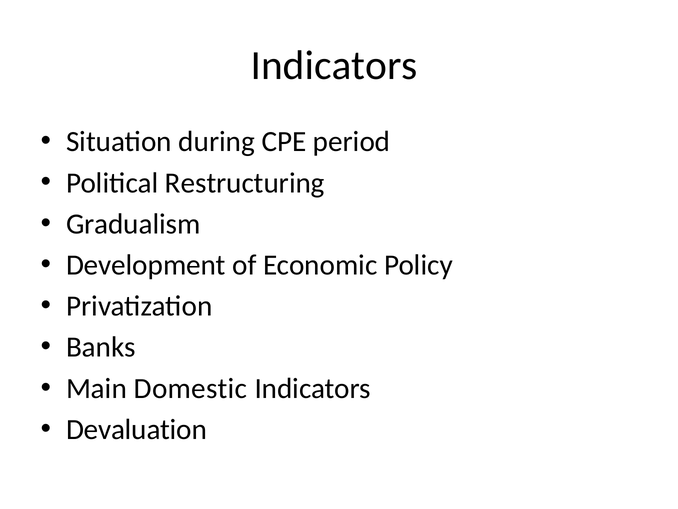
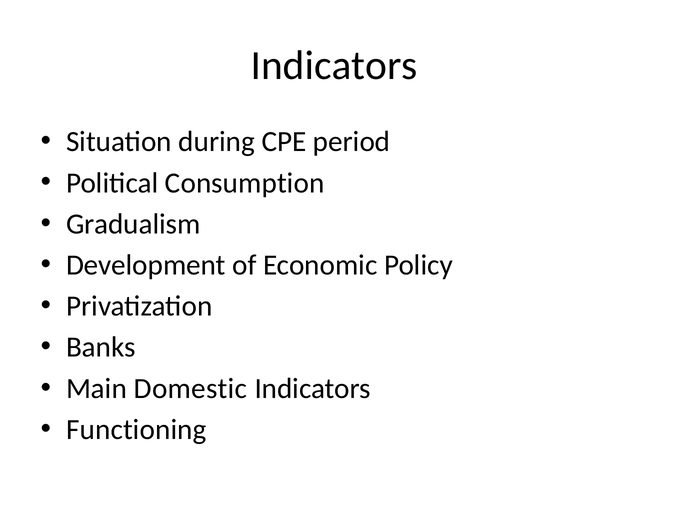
Restructuring: Restructuring -> Consumption
Devaluation: Devaluation -> Functioning
